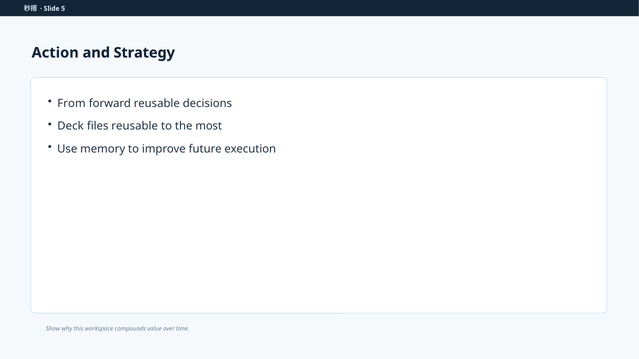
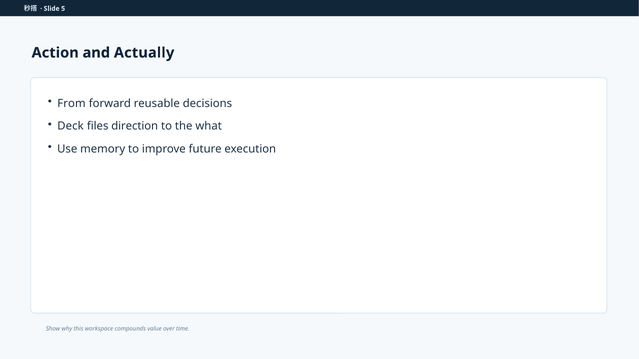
Strategy: Strategy -> Actually
files reusable: reusable -> direction
most: most -> what
